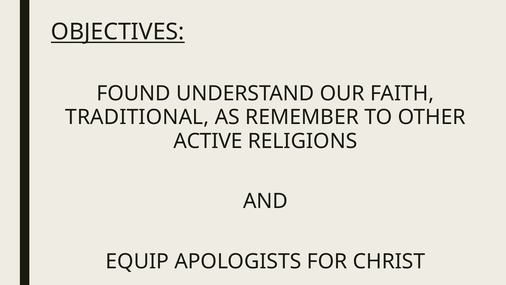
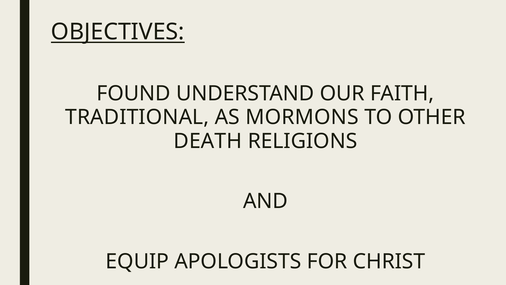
REMEMBER: REMEMBER -> MORMONS
ACTIVE: ACTIVE -> DEATH
